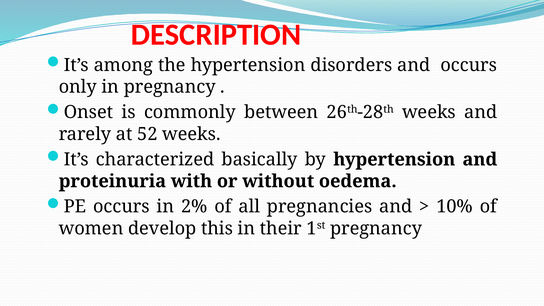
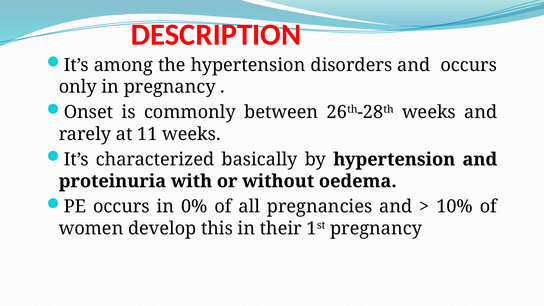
52: 52 -> 11
2%: 2% -> 0%
